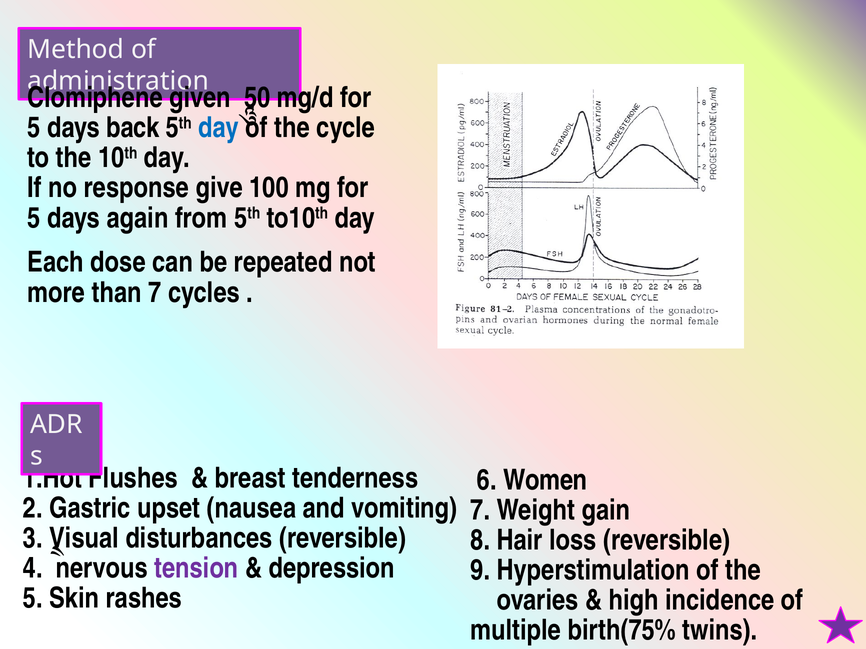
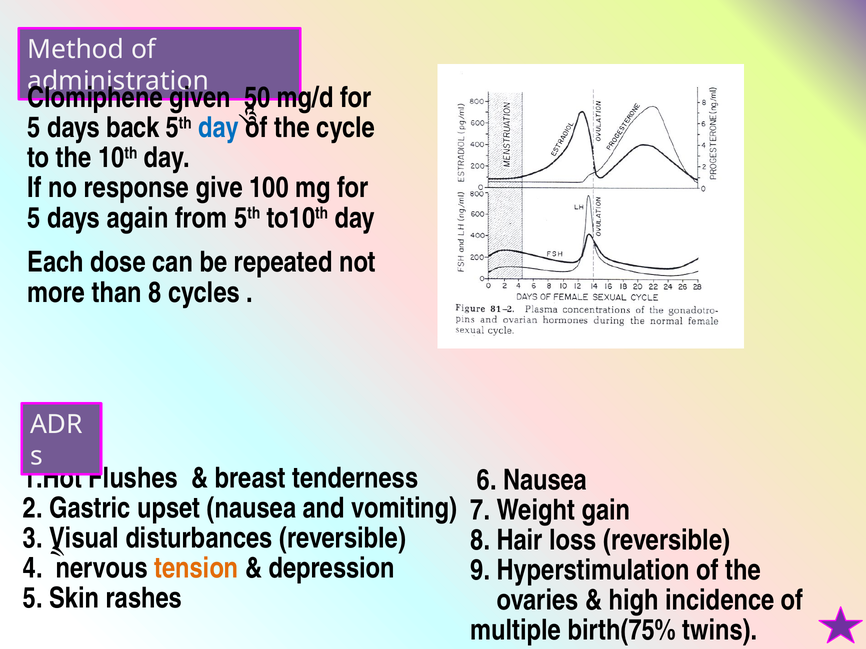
than 7: 7 -> 8
6 Women: Women -> Nausea
tension colour: purple -> orange
